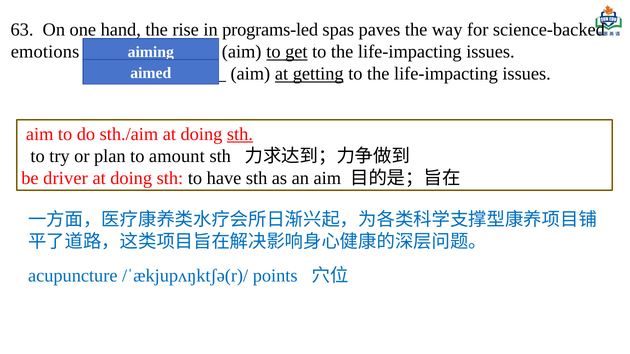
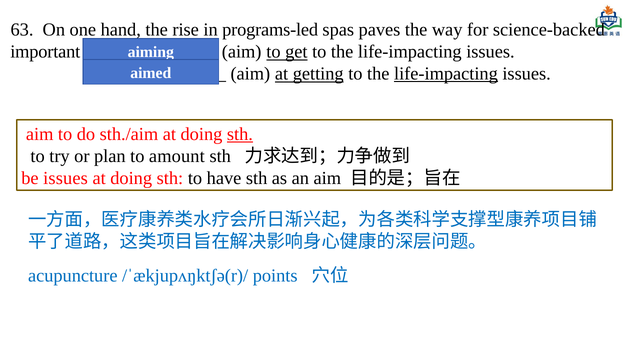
emotions: emotions -> important
life-impacting at (446, 74) underline: none -> present
be driver: driver -> issues
